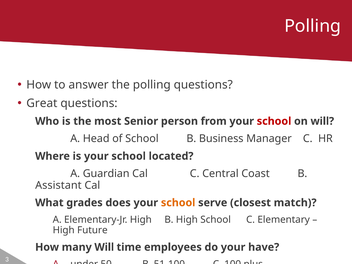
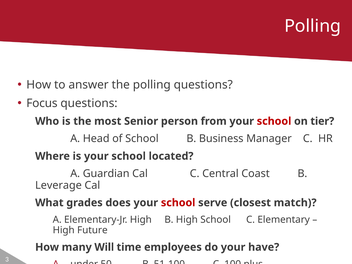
Great: Great -> Focus
on will: will -> tier
Assistant: Assistant -> Leverage
school at (178, 203) colour: orange -> red
